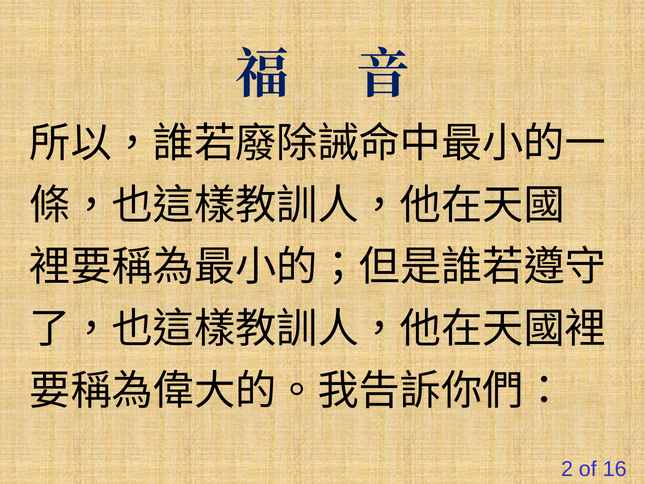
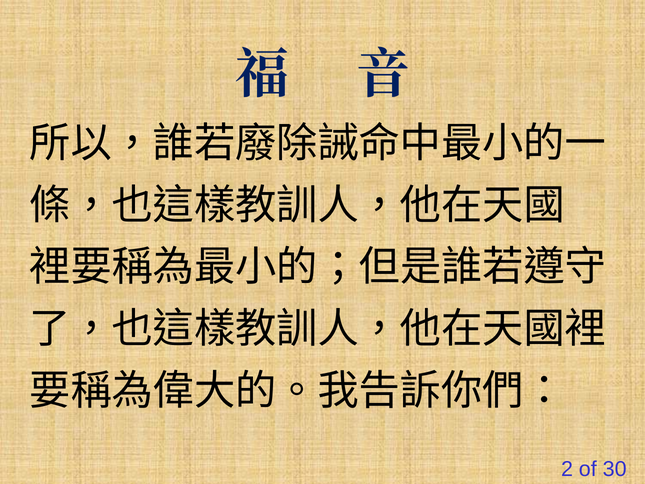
16: 16 -> 30
